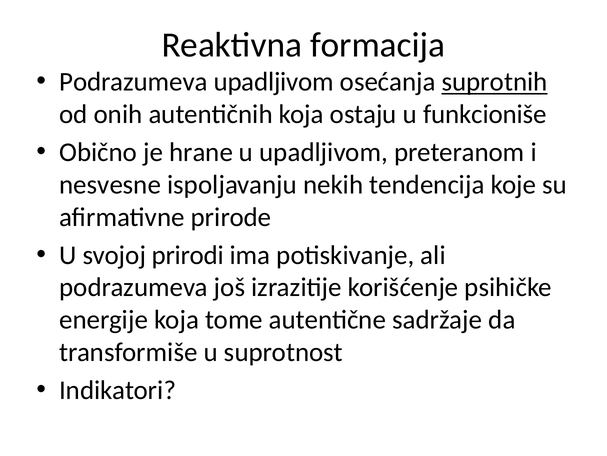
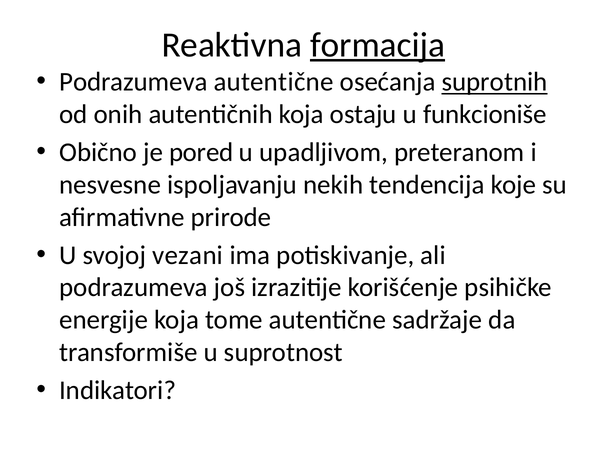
formacija underline: none -> present
Podrazumeva upadljivom: upadljivom -> autentične
hrane: hrane -> pored
prirodi: prirodi -> vezani
